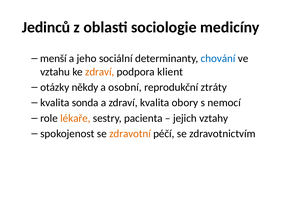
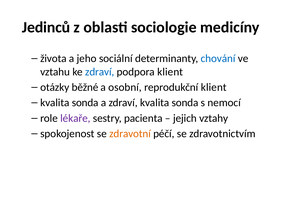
menší: menší -> života
zdraví at (100, 72) colour: orange -> blue
někdy: někdy -> běžné
reprodukční ztráty: ztráty -> klient
zdraví kvalita obory: obory -> sonda
lékaře colour: orange -> purple
